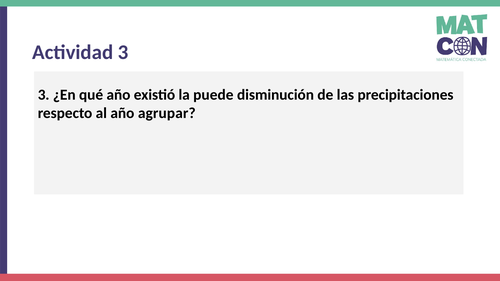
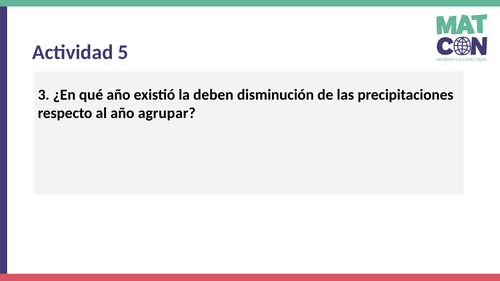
Actividad 3: 3 -> 5
puede: puede -> deben
